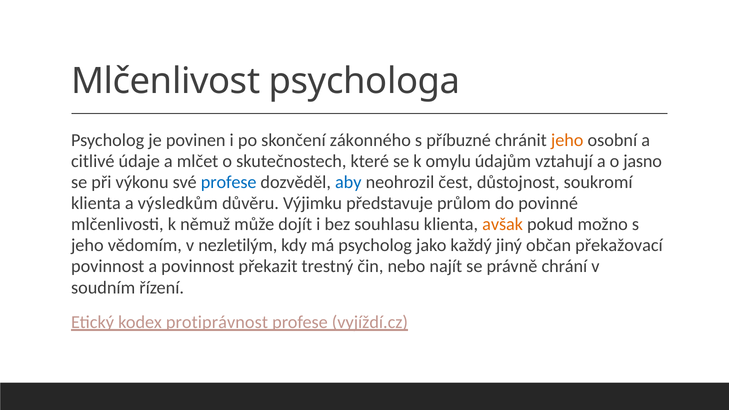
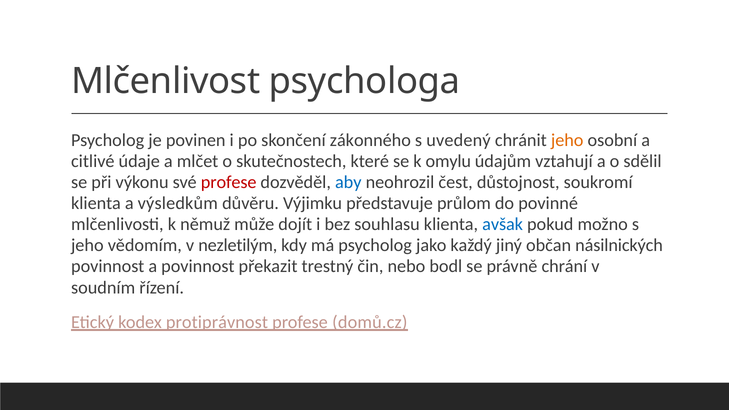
příbuzné: příbuzné -> uvedený
jasno: jasno -> sdělil
profese at (229, 182) colour: blue -> red
avšak colour: orange -> blue
překažovací: překažovací -> násilnických
najít: najít -> bodl
vyjíždí.cz: vyjíždí.cz -> domů.cz
